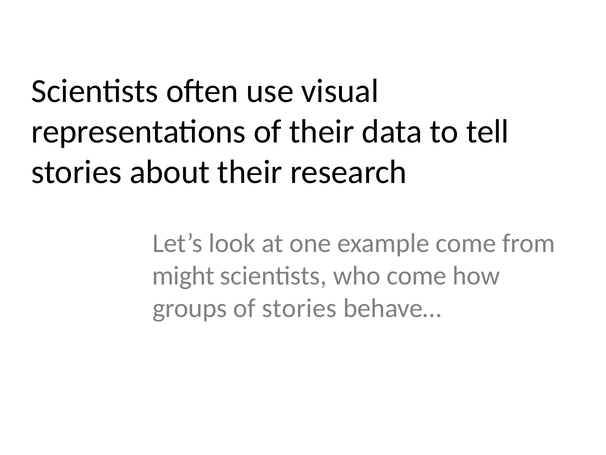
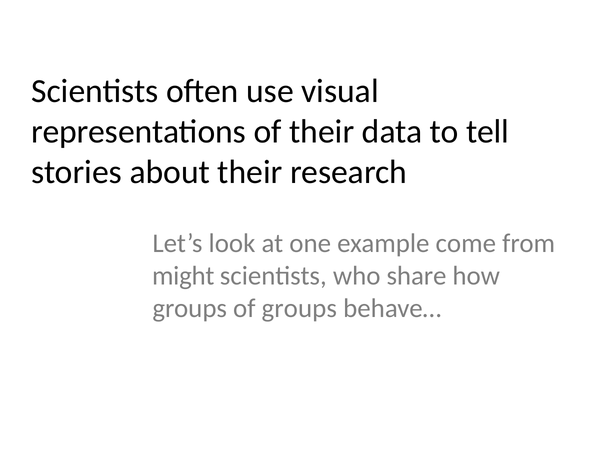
who come: come -> share
of stories: stories -> groups
